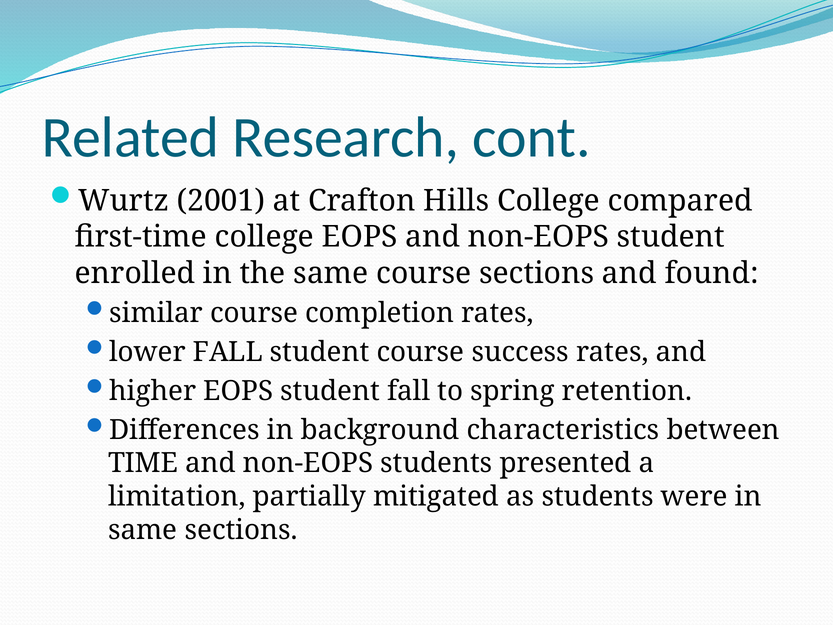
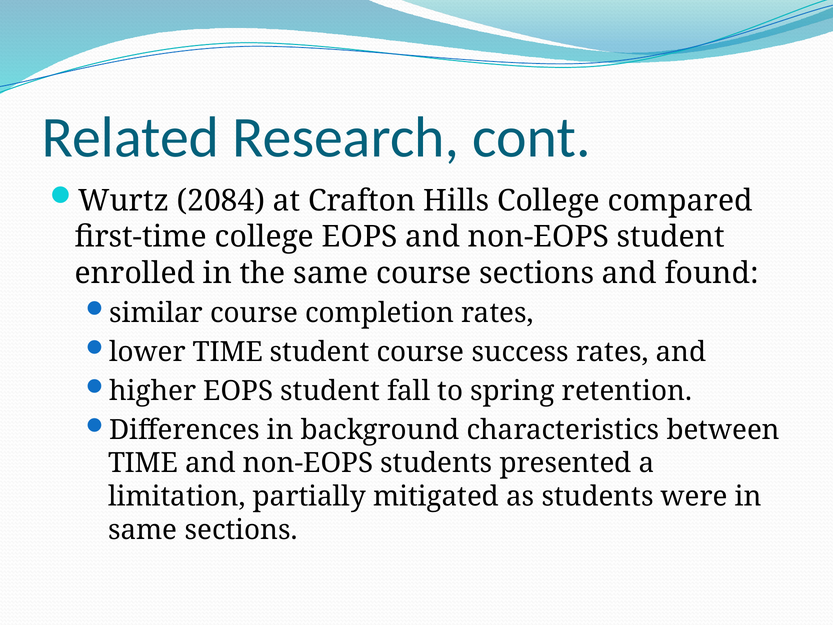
2001: 2001 -> 2084
lower FALL: FALL -> TIME
